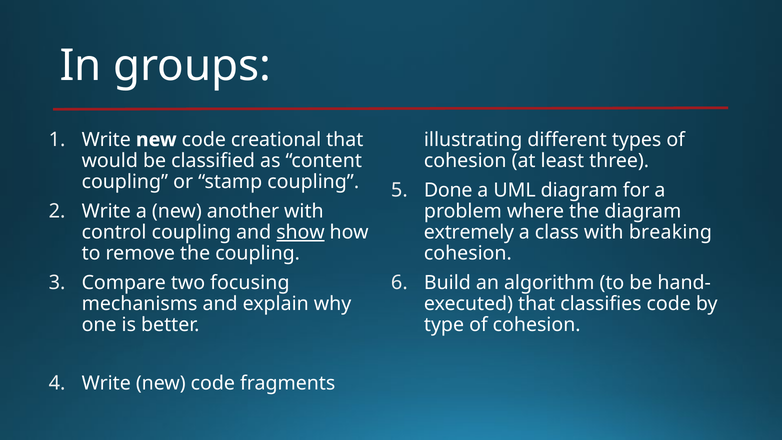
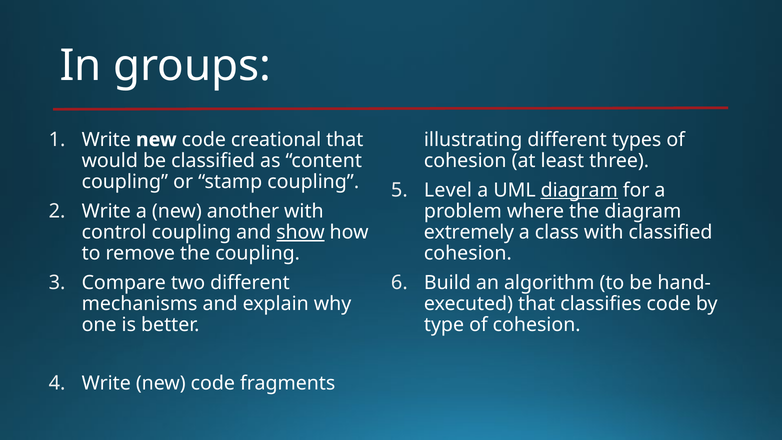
Done: Done -> Level
diagram at (579, 190) underline: none -> present
with breaking: breaking -> classified
two focusing: focusing -> different
